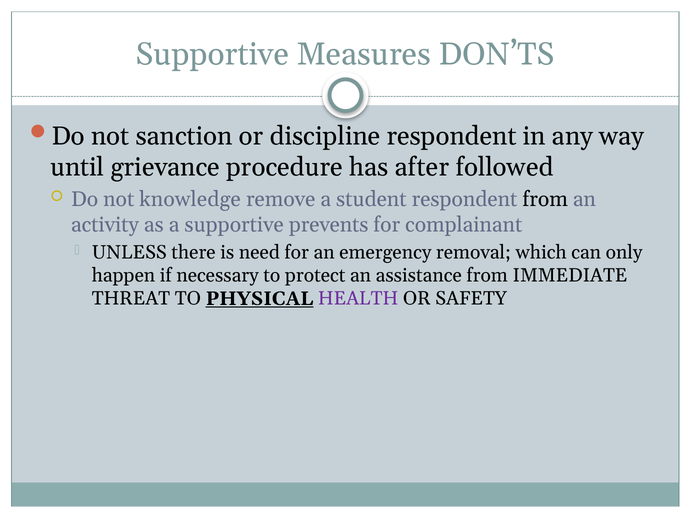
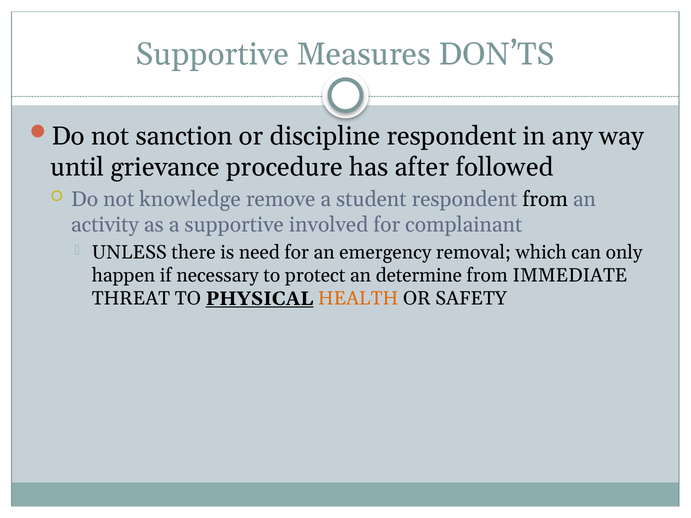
prevents: prevents -> involved
assistance: assistance -> determine
HEALTH colour: purple -> orange
